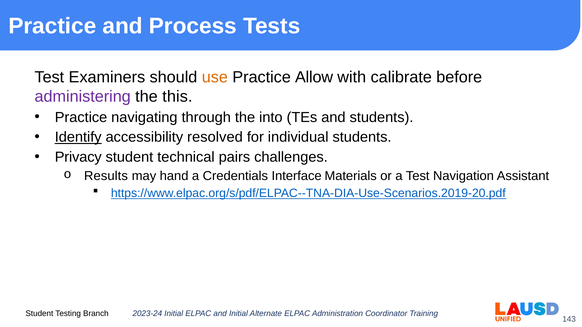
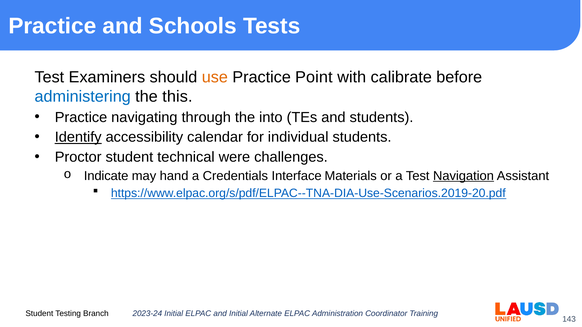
Process: Process -> Schools
Allow: Allow -> Point
administering colour: purple -> blue
resolved: resolved -> calendar
Privacy: Privacy -> Proctor
pairs: pairs -> were
Results: Results -> Indicate
Navigation underline: none -> present
